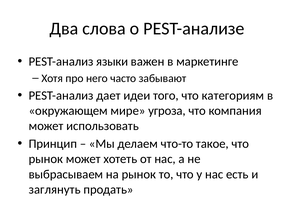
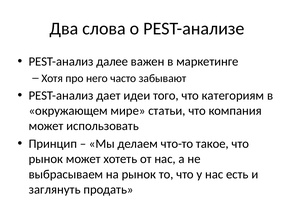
языки: языки -> далее
угроза: угроза -> статьи
